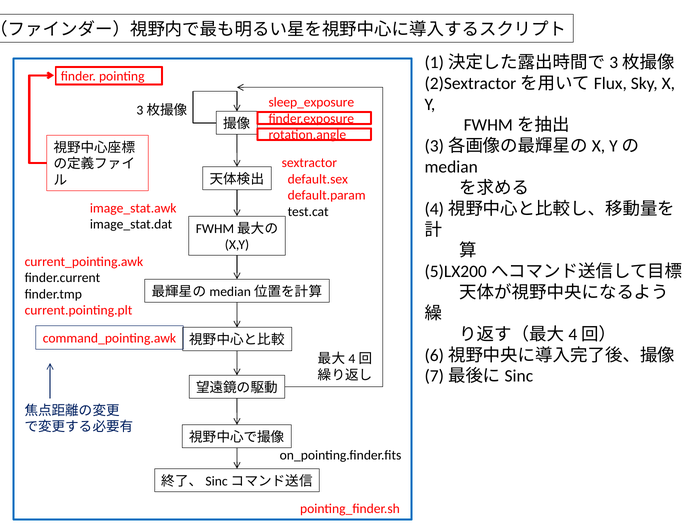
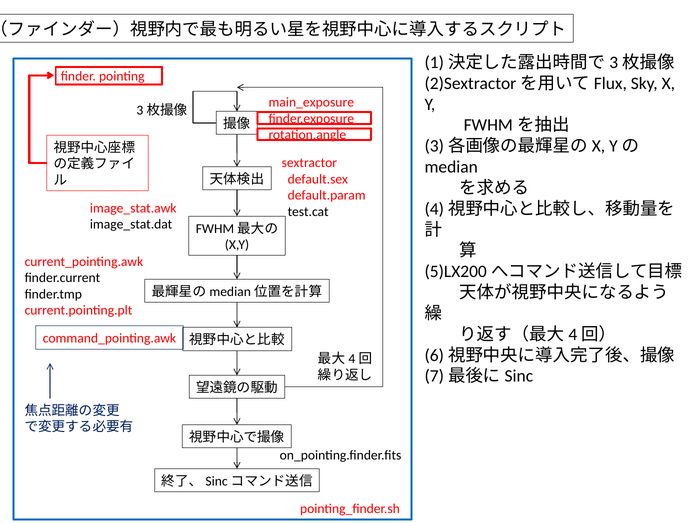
sleep_exposure: sleep_exposure -> main_exposure
